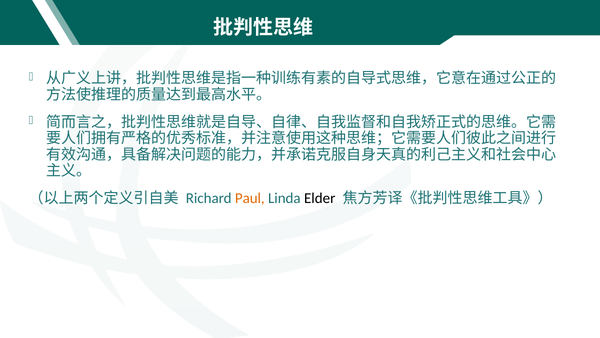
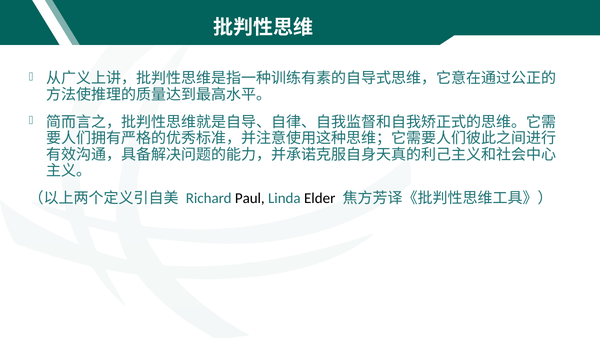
Paul colour: orange -> black
